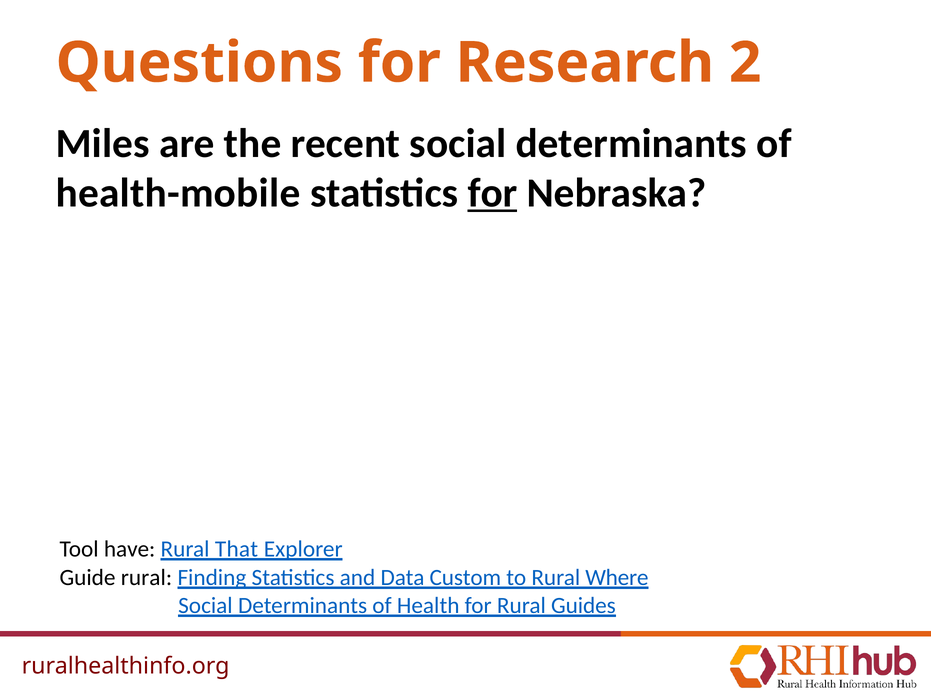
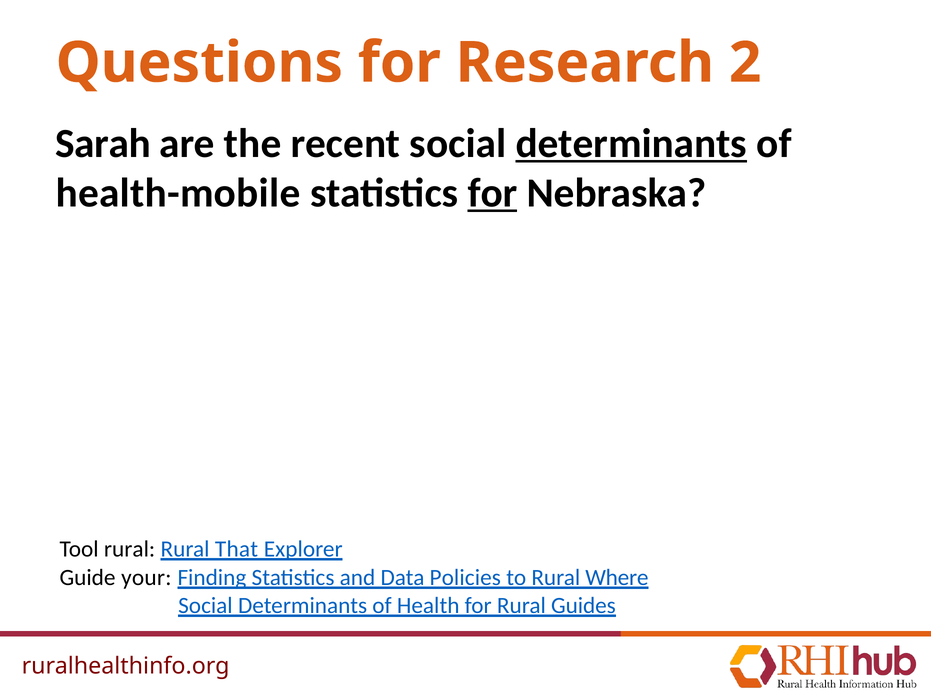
Miles: Miles -> Sarah
determinants at (631, 144) underline: none -> present
Tool have: have -> rural
Guide rural: rural -> your
Custom: Custom -> Policies
